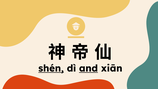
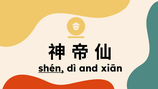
and underline: present -> none
